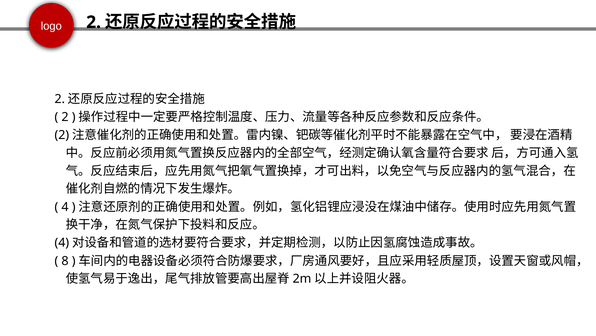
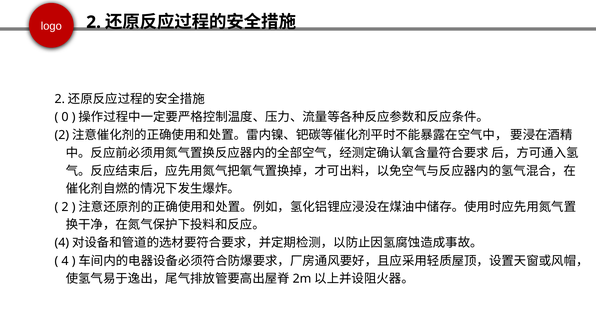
2 at (65, 117): 2 -> 0
4 at (65, 206): 4 -> 2
8 at (65, 260): 8 -> 4
